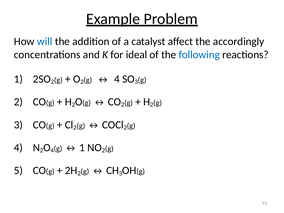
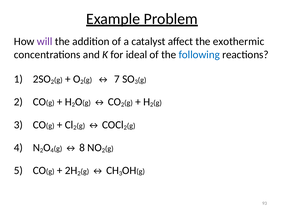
will colour: blue -> purple
accordingly: accordingly -> exothermic
4 at (117, 79): 4 -> 7
1 at (82, 148): 1 -> 8
